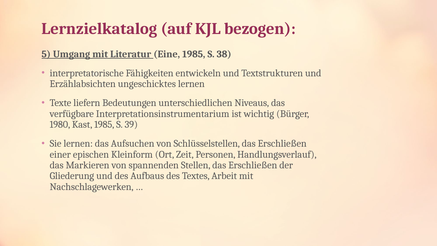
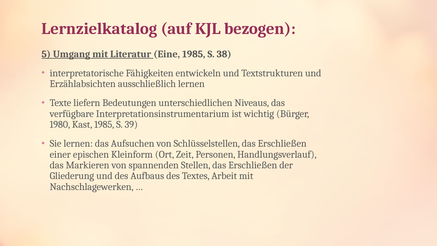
ungeschicktes: ungeschicktes -> ausschließlich
